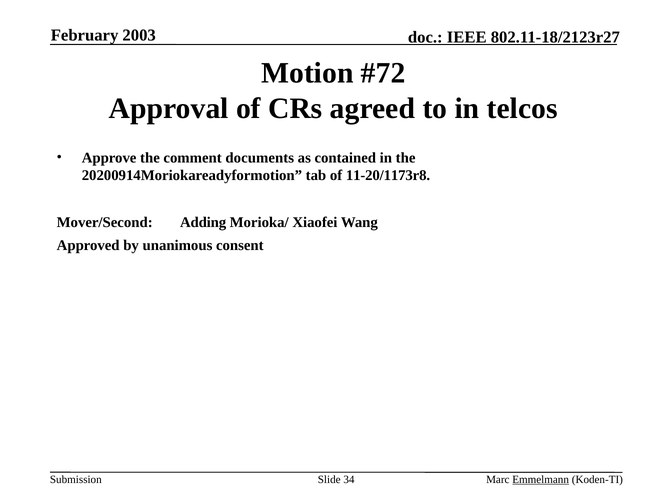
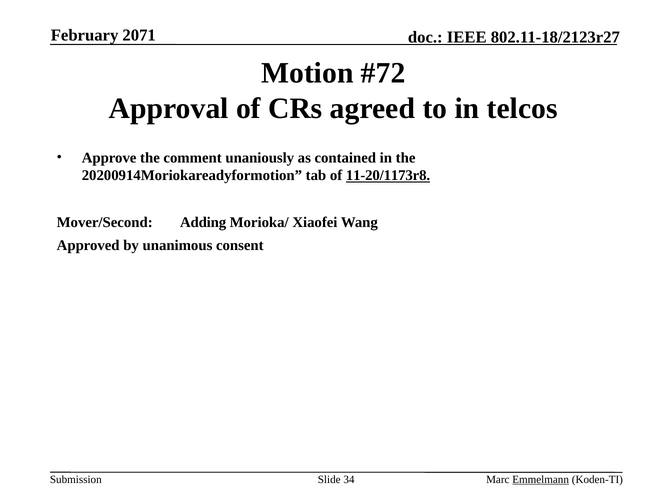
2003: 2003 -> 2071
documents: documents -> unaniously
11-20/1173r8 underline: none -> present
